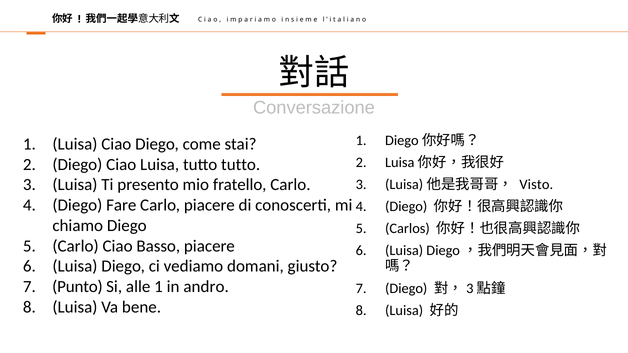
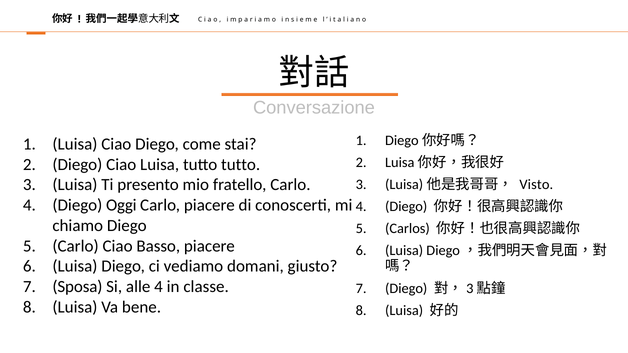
Fare: Fare -> Oggi
Punto: Punto -> Sposa
alle 1: 1 -> 4
andro: andro -> classe
